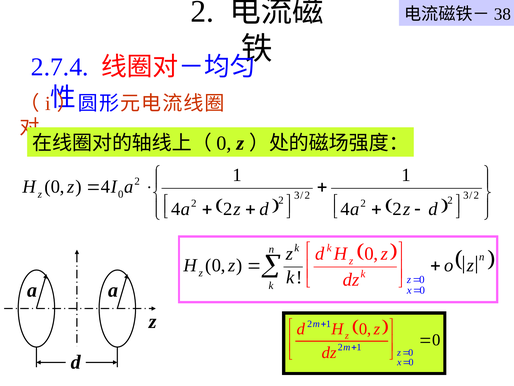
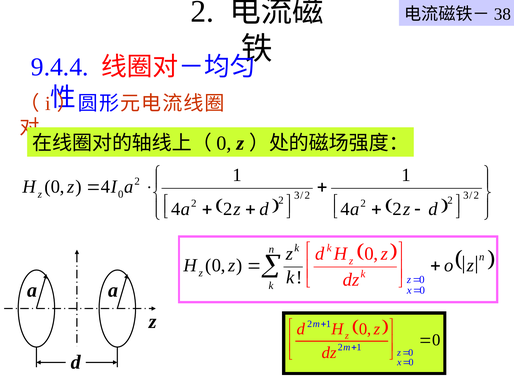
2.7.4: 2.7.4 -> 9.4.4
